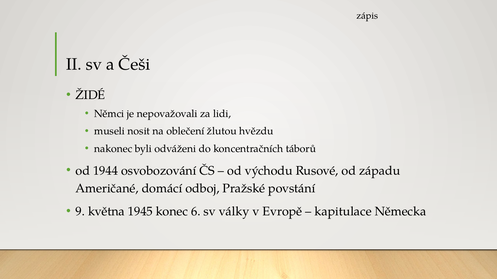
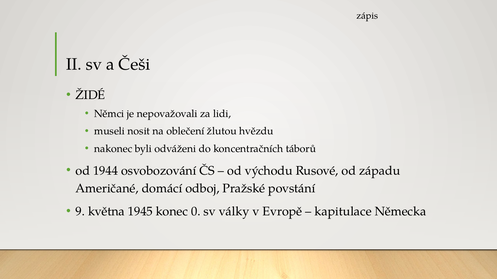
6: 6 -> 0
